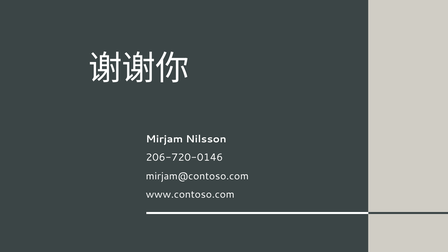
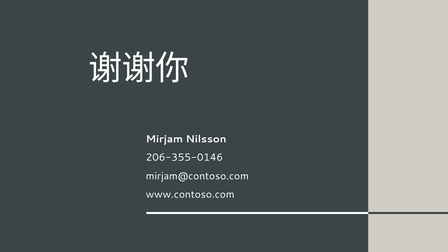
206-720-0146: 206-720-0146 -> 206-355-0146
